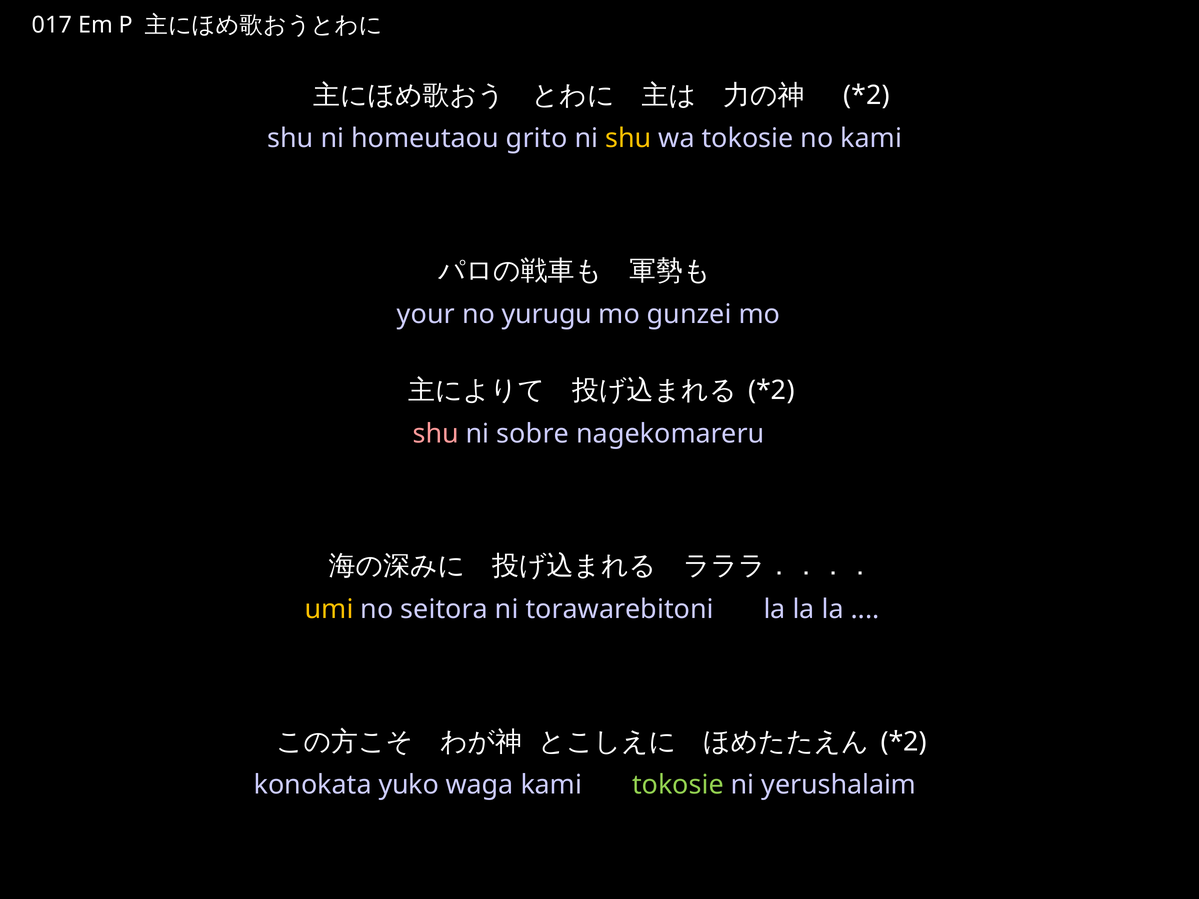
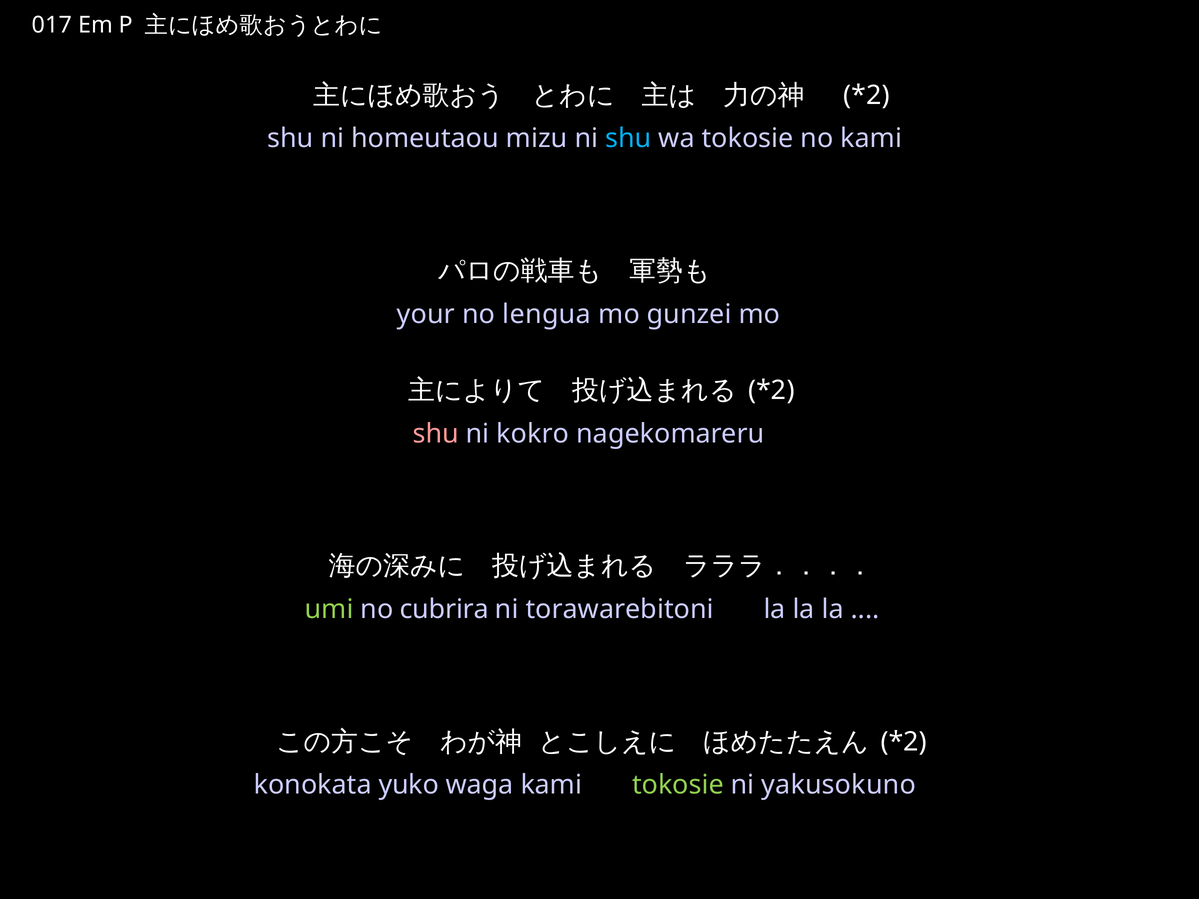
grito: grito -> mizu
shu at (628, 139) colour: yellow -> light blue
yurugu: yurugu -> lengua
sobre: sobre -> kokro
umi colour: yellow -> light green
seitora: seitora -> cubrira
yerushalaim: yerushalaim -> yakusokuno
